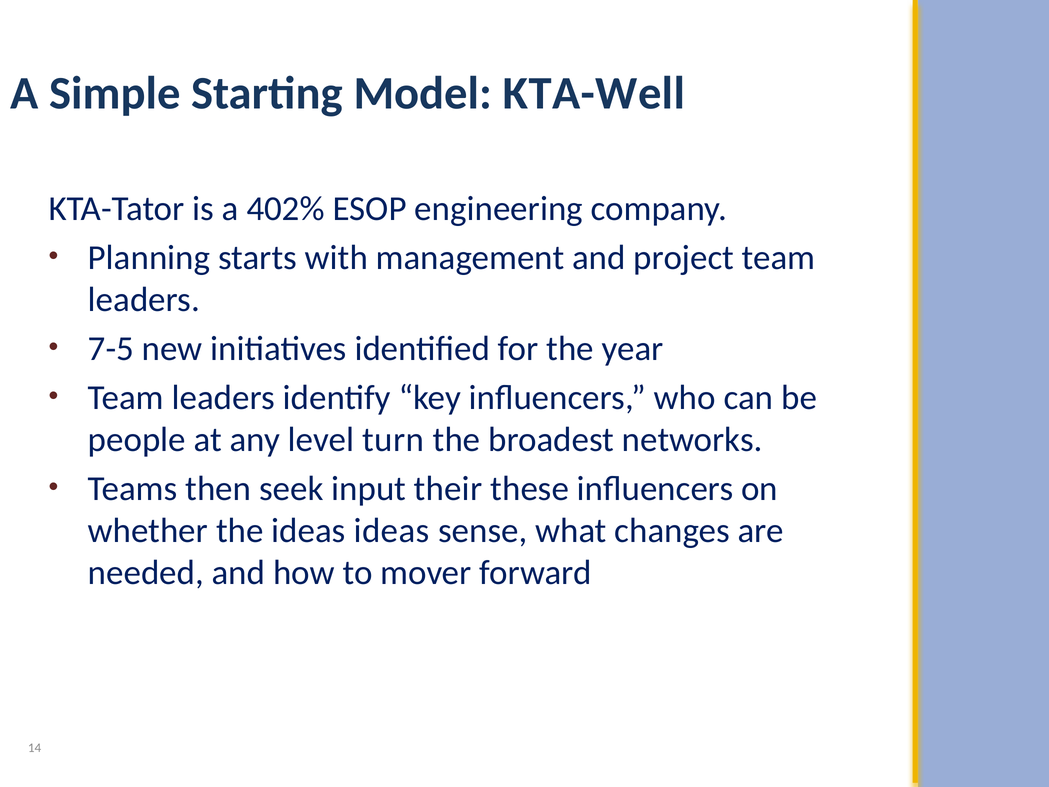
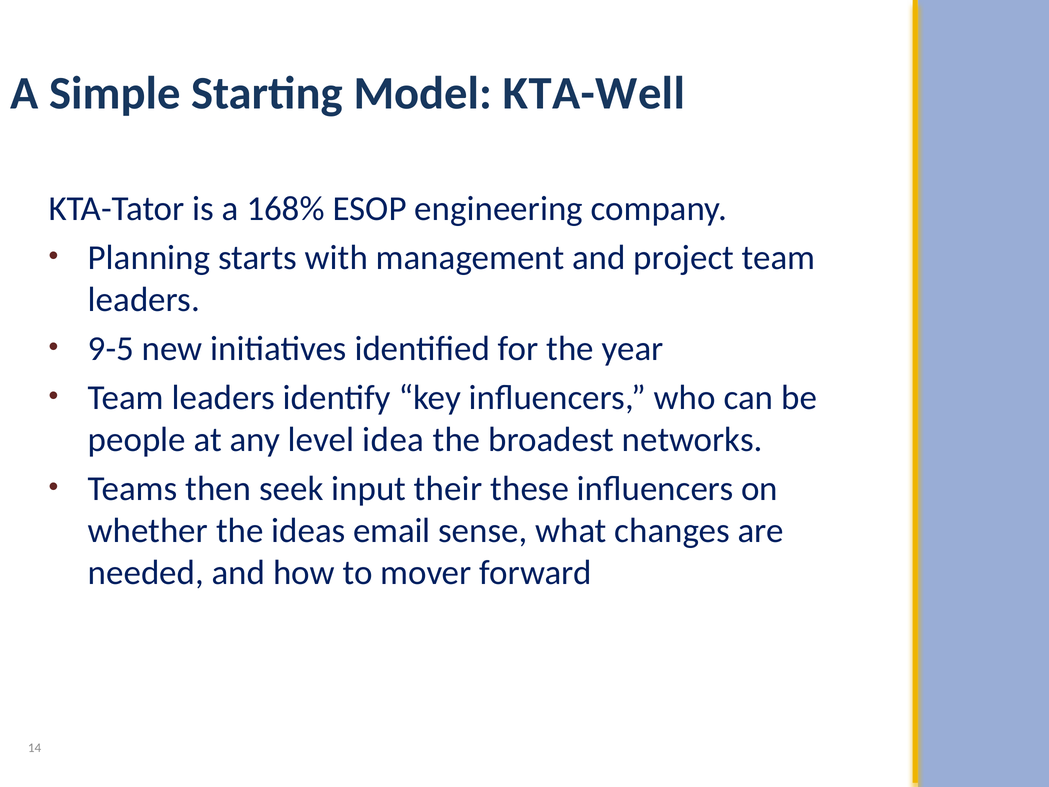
402%: 402% -> 168%
7-5: 7-5 -> 9-5
turn: turn -> idea
ideas ideas: ideas -> email
